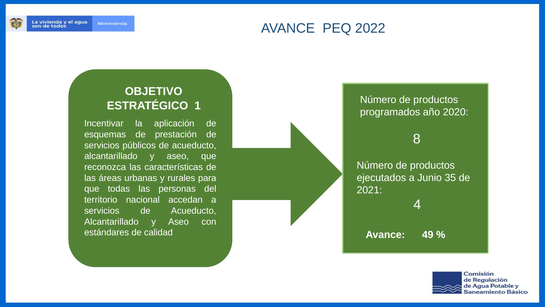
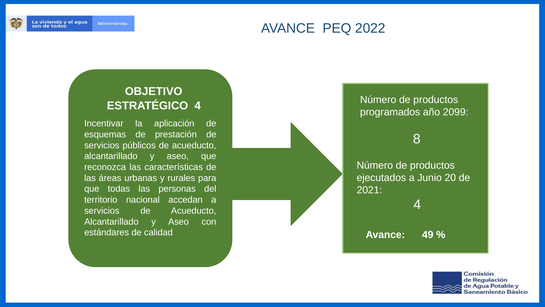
ESTRATÉGICO 1: 1 -> 4
2020: 2020 -> 2099
35: 35 -> 20
